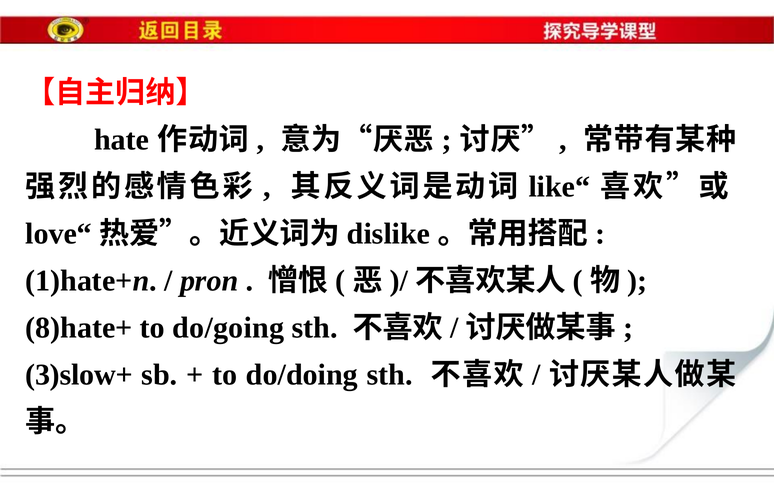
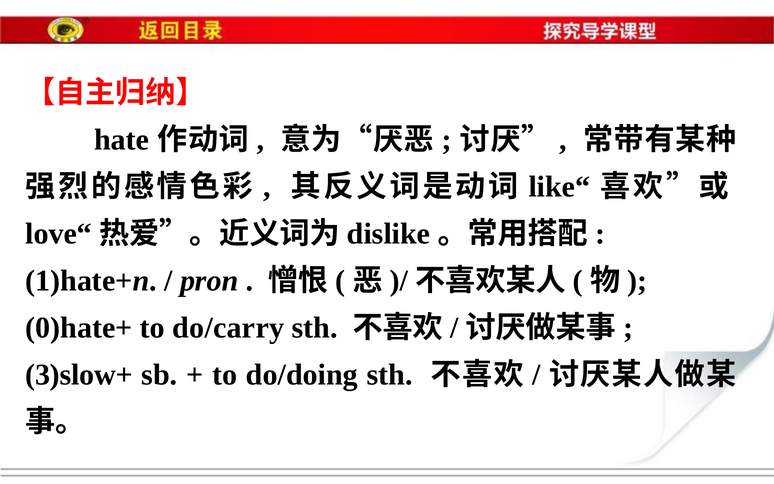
8)hate+: 8)hate+ -> 0)hate+
do/going: do/going -> do/carry
